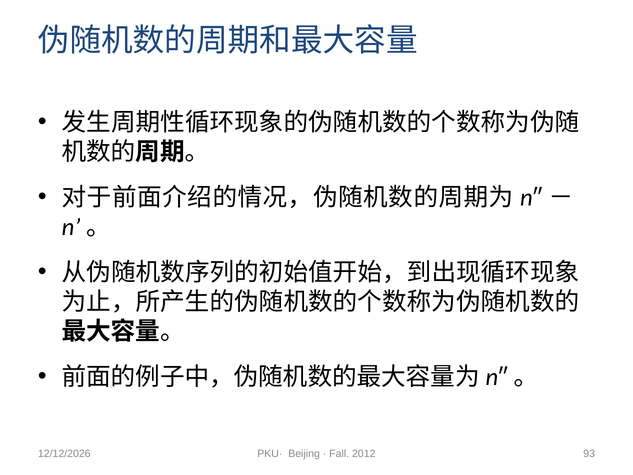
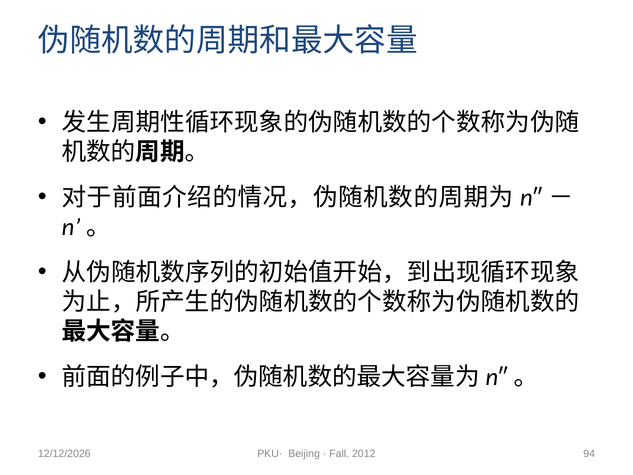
93: 93 -> 94
